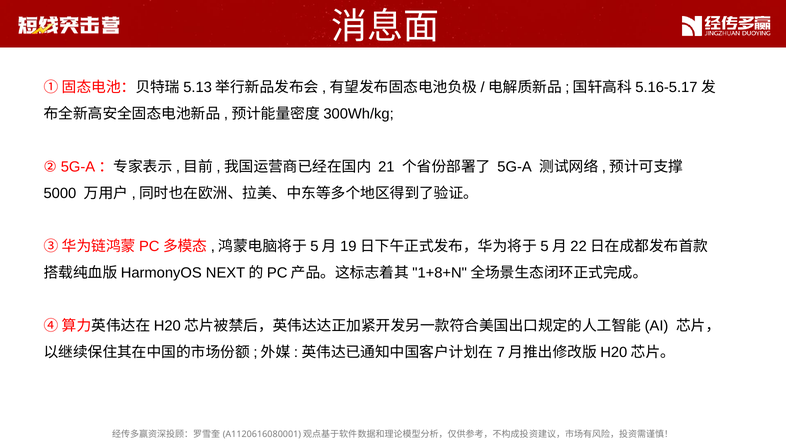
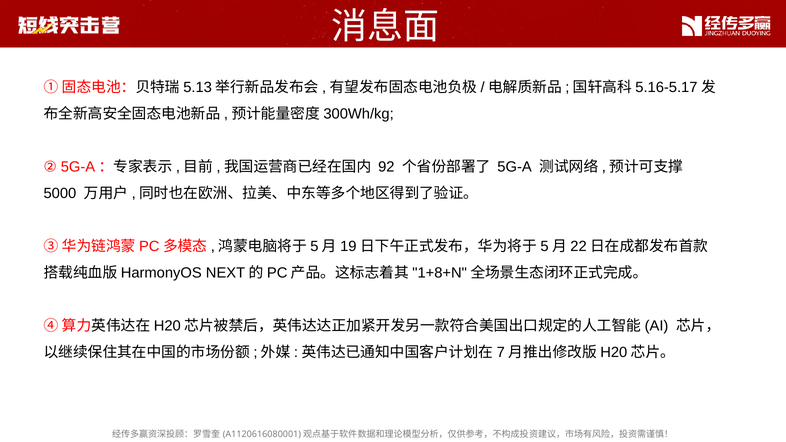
21: 21 -> 92
